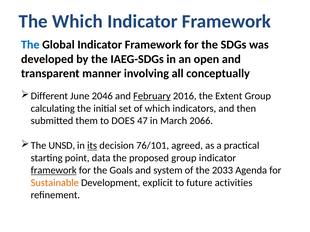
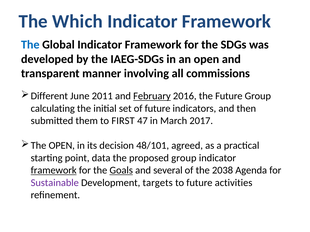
conceptually: conceptually -> commissions
2046: 2046 -> 2011
the Extent: Extent -> Future
of which: which -> future
DOES: DOES -> FIRST
2066: 2066 -> 2017
The UNSD: UNSD -> OPEN
its underline: present -> none
76/101: 76/101 -> 48/101
Goals underline: none -> present
system: system -> several
2033: 2033 -> 2038
Sustainable colour: orange -> purple
explicit: explicit -> targets
